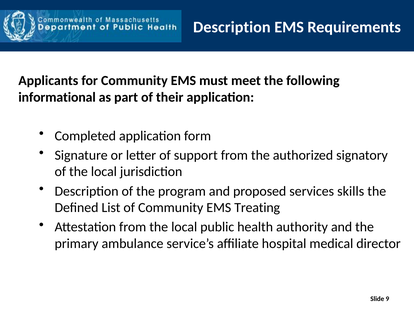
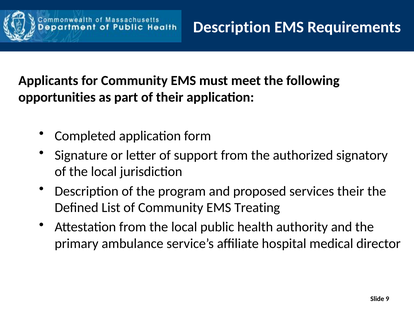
informational: informational -> opportunities
services skills: skills -> their
